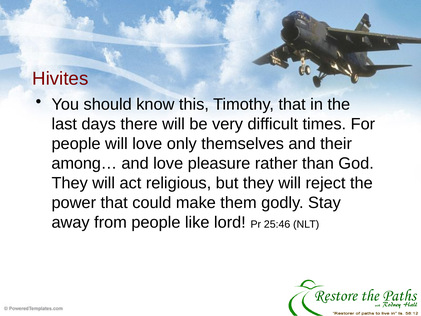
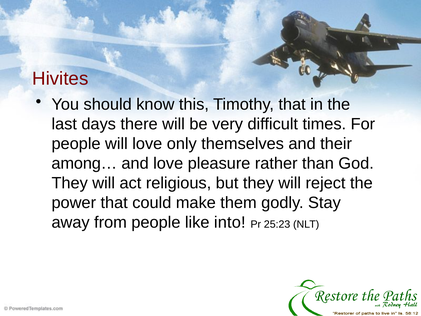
lord: lord -> into
25:46: 25:46 -> 25:23
